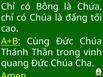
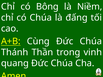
Chứa: Chứa -> Niềm
